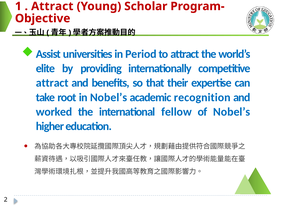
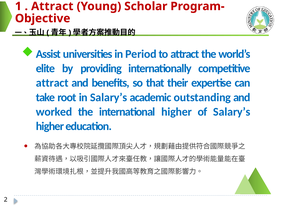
in Nobel’s: Nobel’s -> Salary’s
recognition: recognition -> outstanding
international fellow: fellow -> higher
of Nobel’s: Nobel’s -> Salary’s
